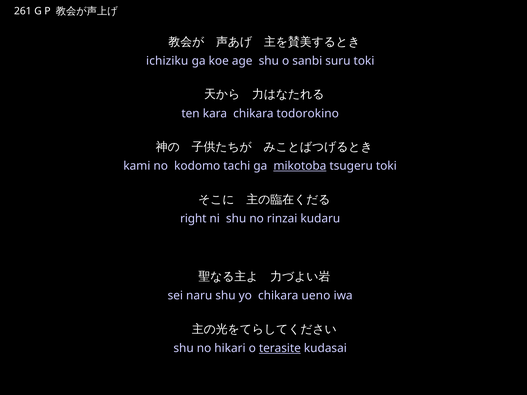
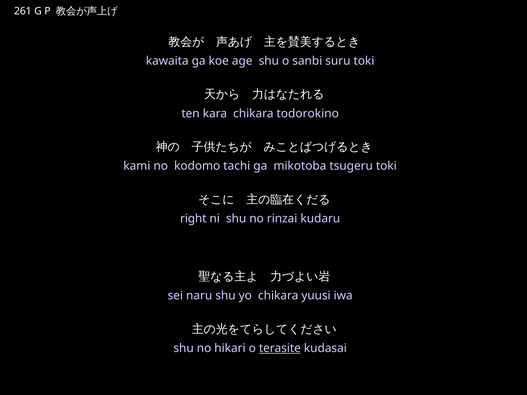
ichiziku: ichiziku -> kawaita
mikotoba underline: present -> none
ueno: ueno -> yuusi
